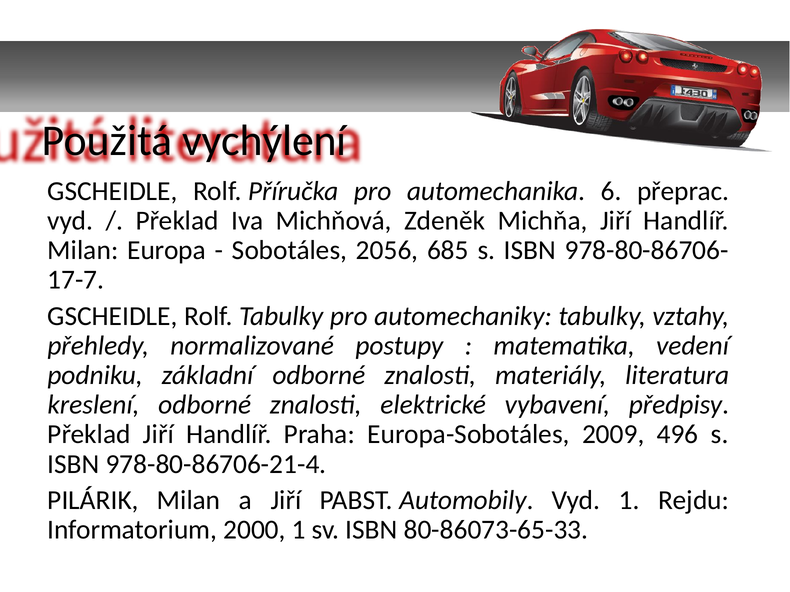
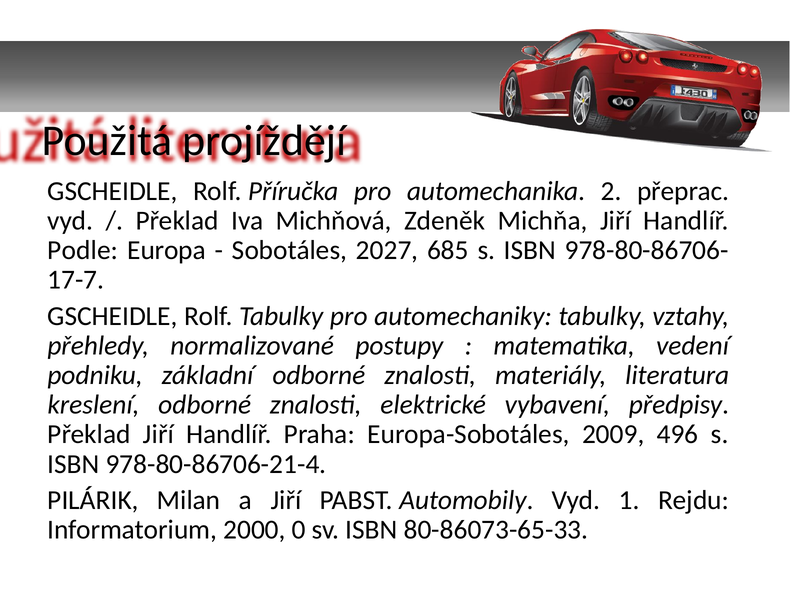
vychýlení: vychýlení -> projíždějí
6: 6 -> 2
Milan at (83, 250): Milan -> Podle
2056: 2056 -> 2027
2000 1: 1 -> 0
